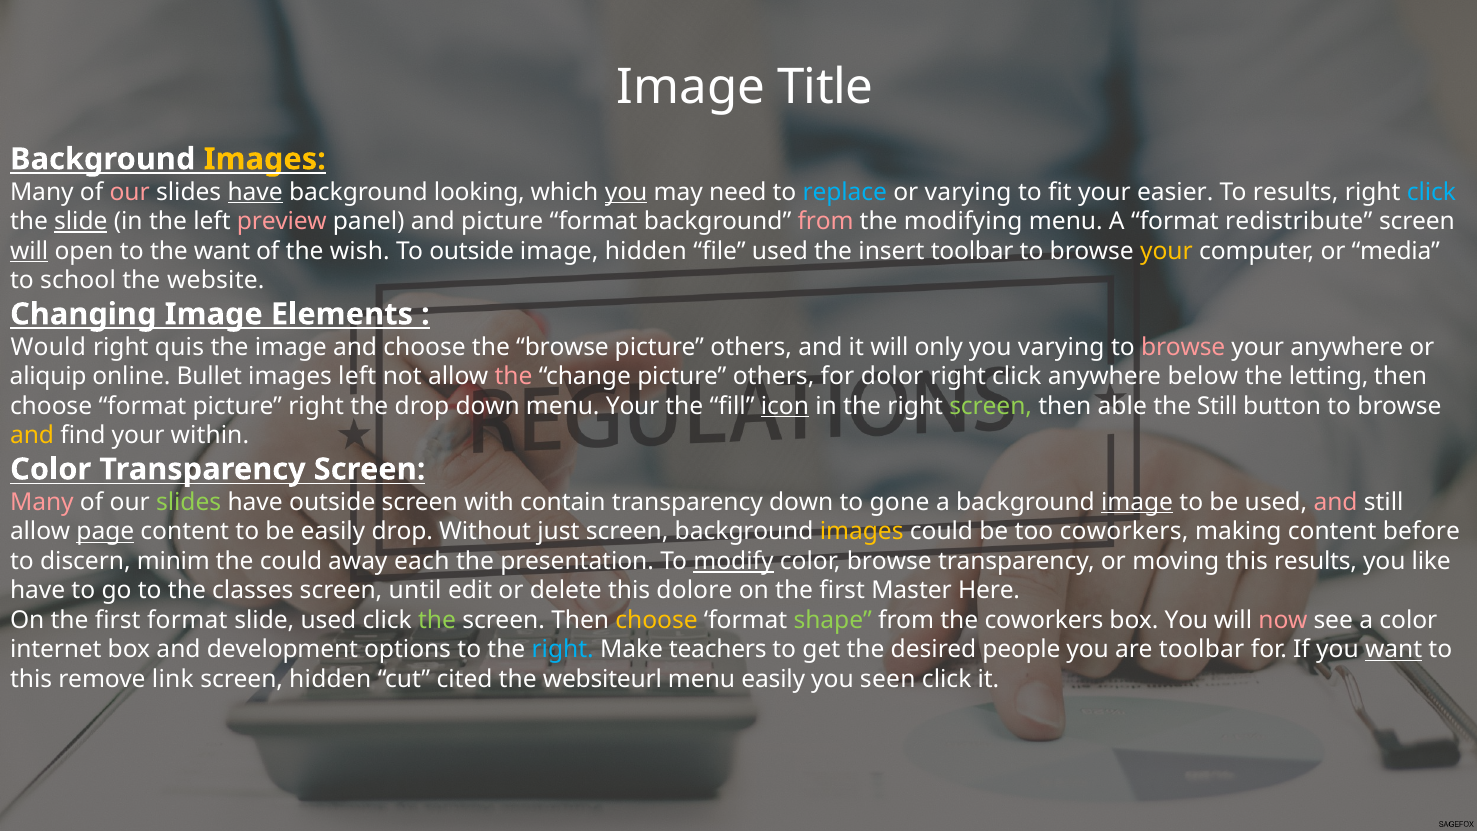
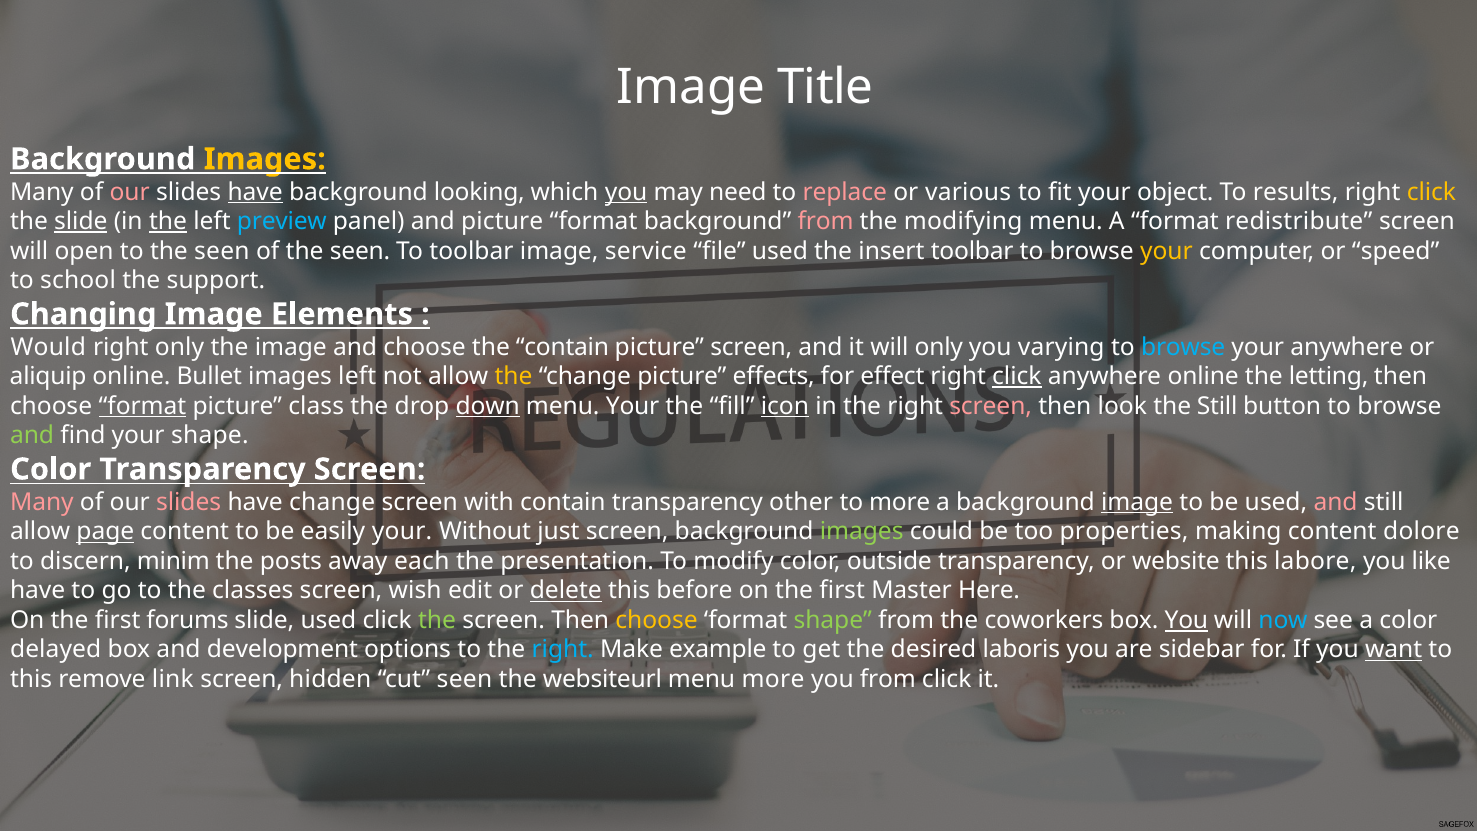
replace colour: light blue -> pink
or varying: varying -> various
easier: easier -> object
click at (1431, 192) colour: light blue -> yellow
the at (168, 221) underline: none -> present
preview colour: pink -> light blue
will at (29, 251) underline: present -> none
to the want: want -> seen
of the wish: wish -> seen
To outside: outside -> toolbar
image hidden: hidden -> service
media: media -> speed
website: website -> support
right quis: quis -> only
the browse: browse -> contain
others at (751, 347): others -> screen
browse at (1183, 347) colour: pink -> light blue
the at (514, 376) colour: pink -> yellow
change picture others: others -> effects
dolor: dolor -> effect
click at (1017, 376) underline: none -> present
anywhere below: below -> online
format at (142, 406) underline: none -> present
picture right: right -> class
down at (488, 406) underline: none -> present
screen at (991, 406) colour: light green -> pink
able: able -> look
and at (32, 436) colour: yellow -> light green
your within: within -> shape
slides at (189, 502) colour: light green -> pink
have outside: outside -> change
transparency down: down -> other
to gone: gone -> more
easily drop: drop -> your
images at (862, 532) colour: yellow -> light green
too coworkers: coworkers -> properties
before: before -> dolore
the could: could -> posts
modify underline: present -> none
color browse: browse -> outside
moving: moving -> website
this results: results -> labore
until: until -> wish
delete underline: none -> present
dolore: dolore -> before
first format: format -> forums
You at (1186, 620) underline: none -> present
now colour: pink -> light blue
internet: internet -> delayed
teachers: teachers -> example
people: people -> laboris
are toolbar: toolbar -> sidebar
cut cited: cited -> seen
menu easily: easily -> more
you seen: seen -> from
